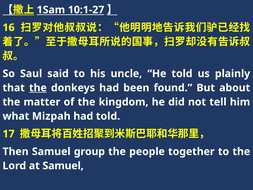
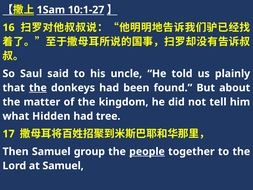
Mizpah: Mizpah -> Hidden
had told: told -> tree
people underline: none -> present
